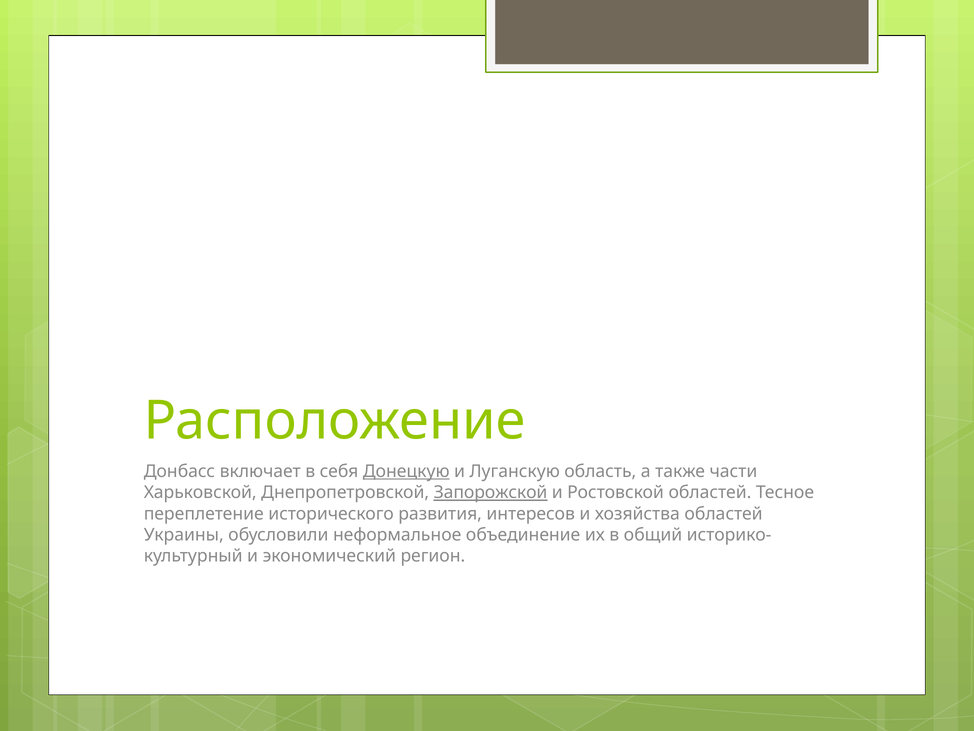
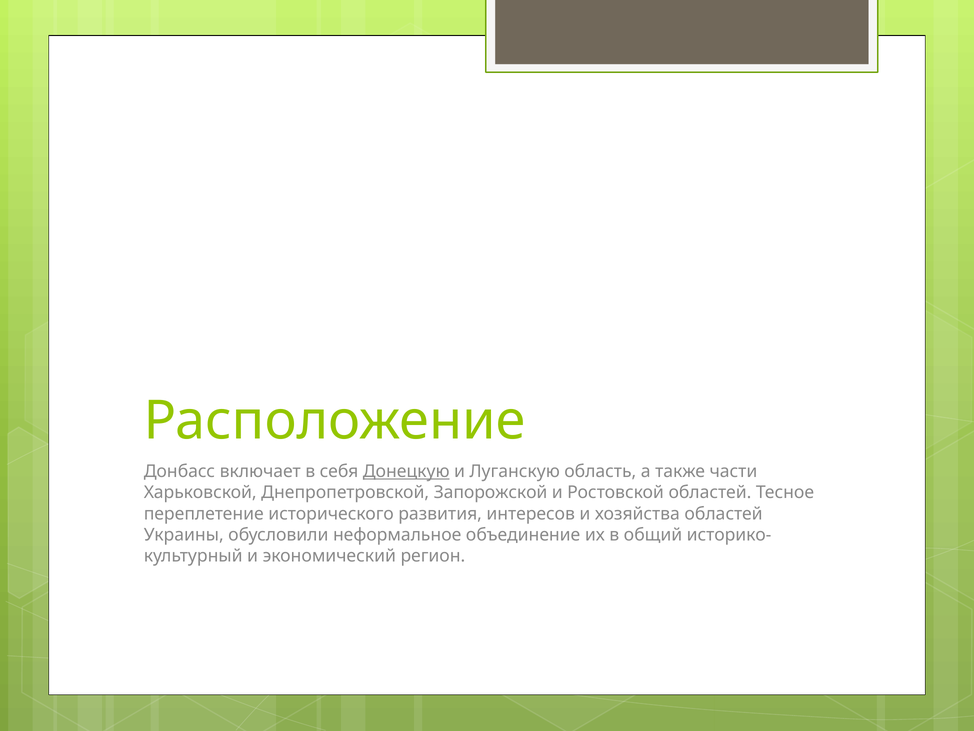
Запорожской underline: present -> none
